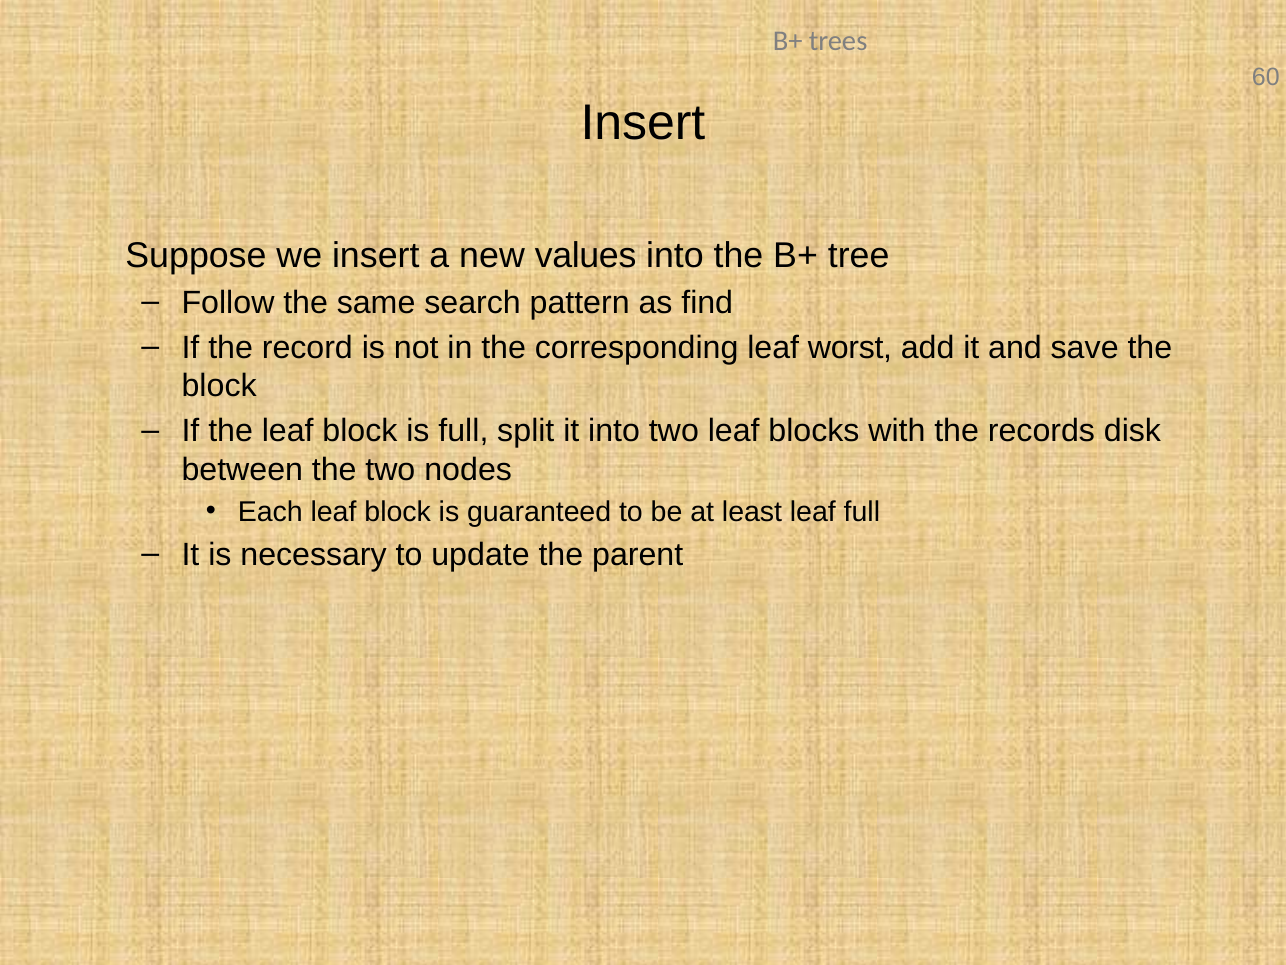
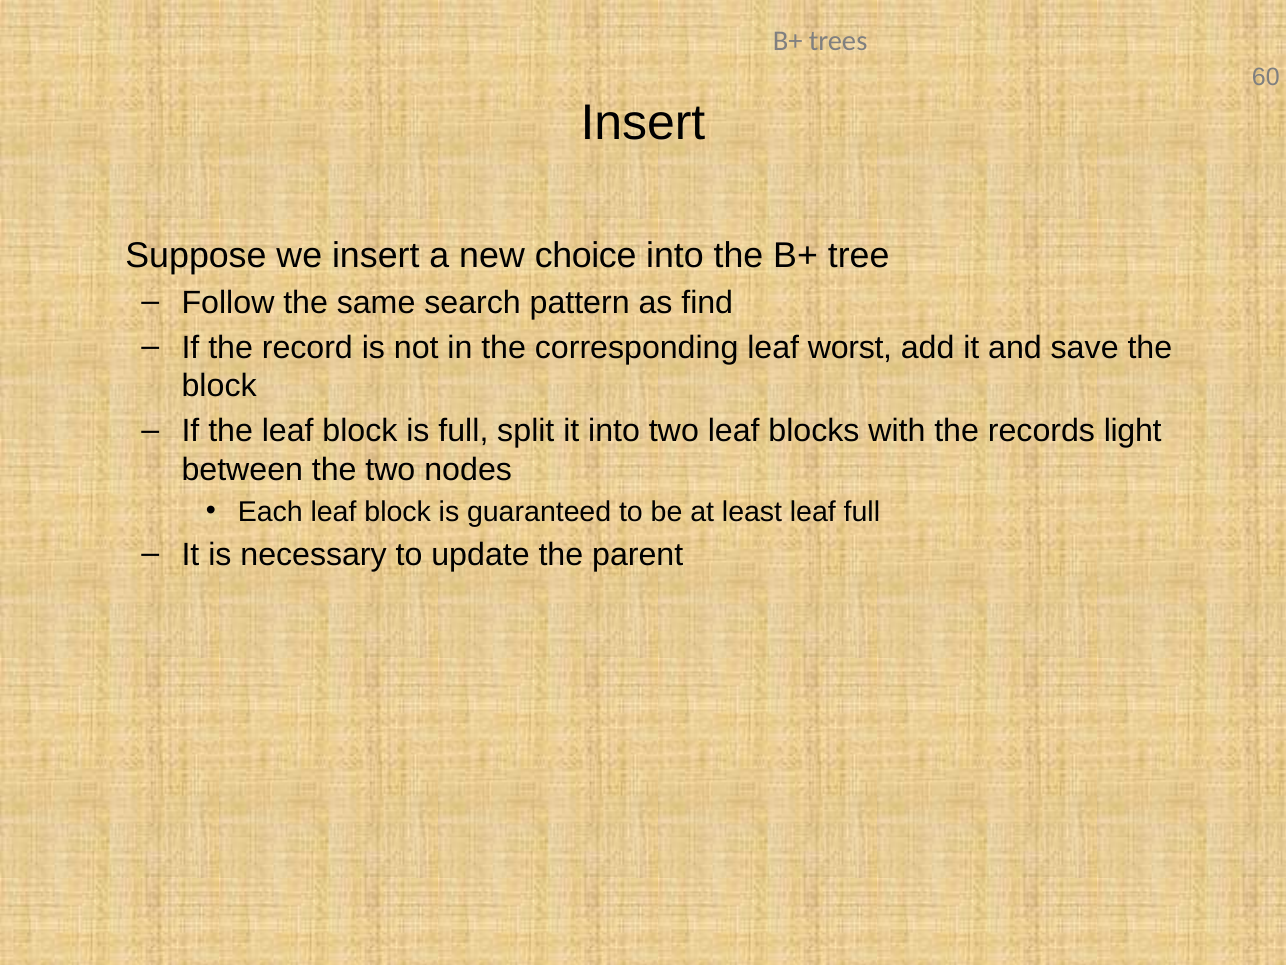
values: values -> choice
disk: disk -> light
